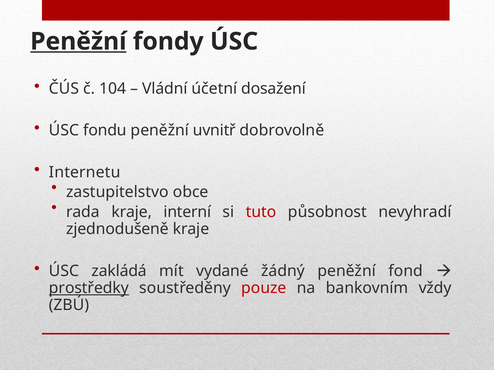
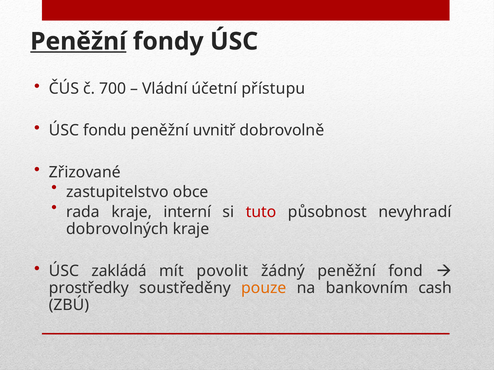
104: 104 -> 700
dosažení: dosažení -> přístupu
Internetu: Internetu -> Zřizované
zjednodušeně: zjednodušeně -> dobrovolných
vydané: vydané -> povolit
prostředky underline: present -> none
pouze colour: red -> orange
vždy: vždy -> cash
